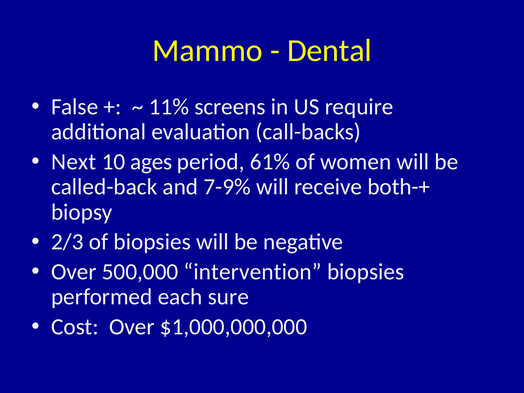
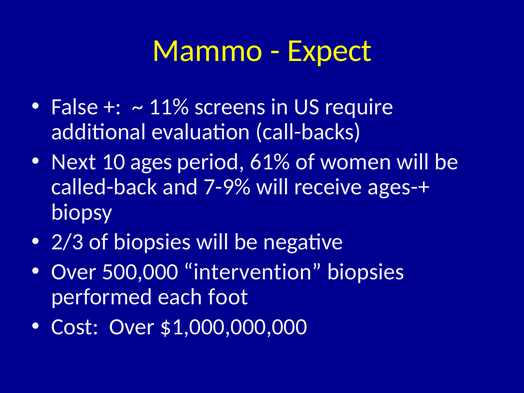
Dental: Dental -> Expect
both-+: both-+ -> ages-+
sure: sure -> foot
